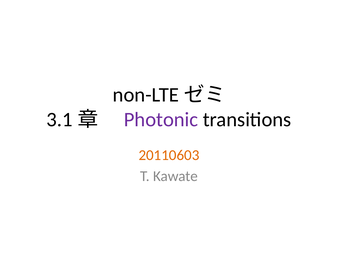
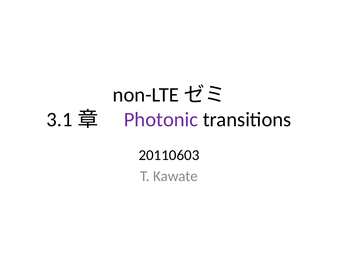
20110603 colour: orange -> black
